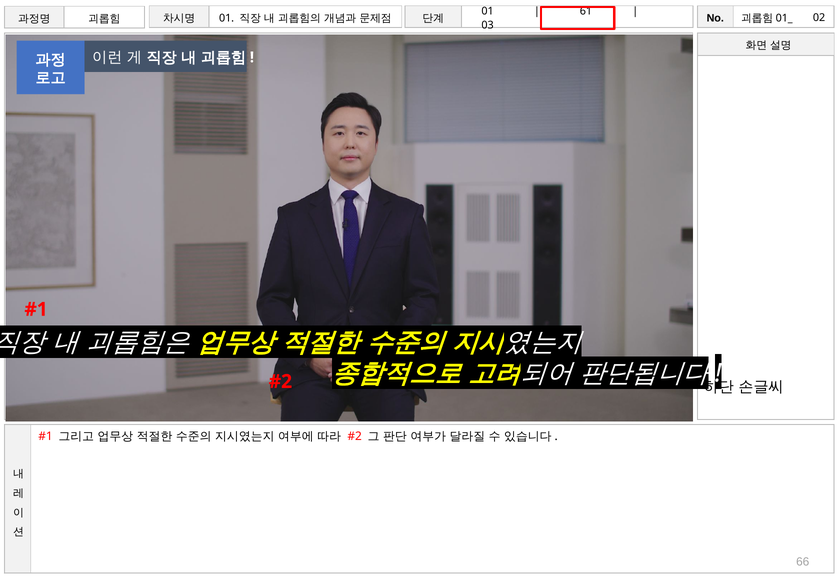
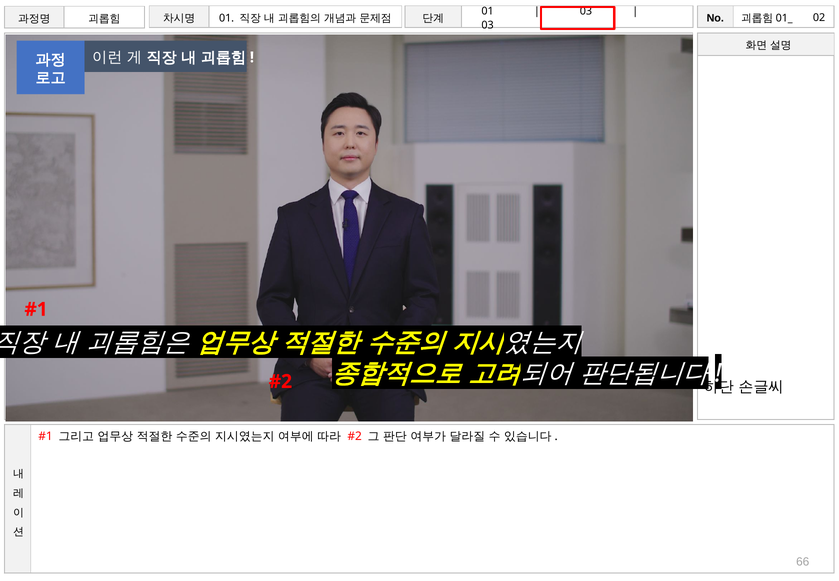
61 at (586, 11): 61 -> 03
